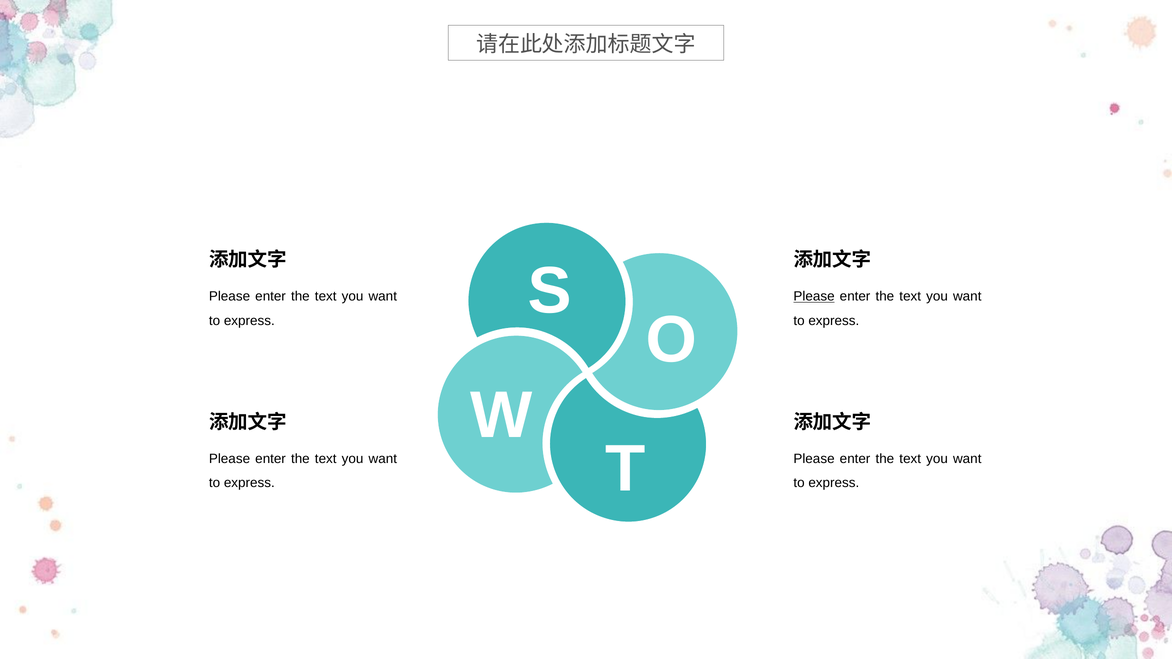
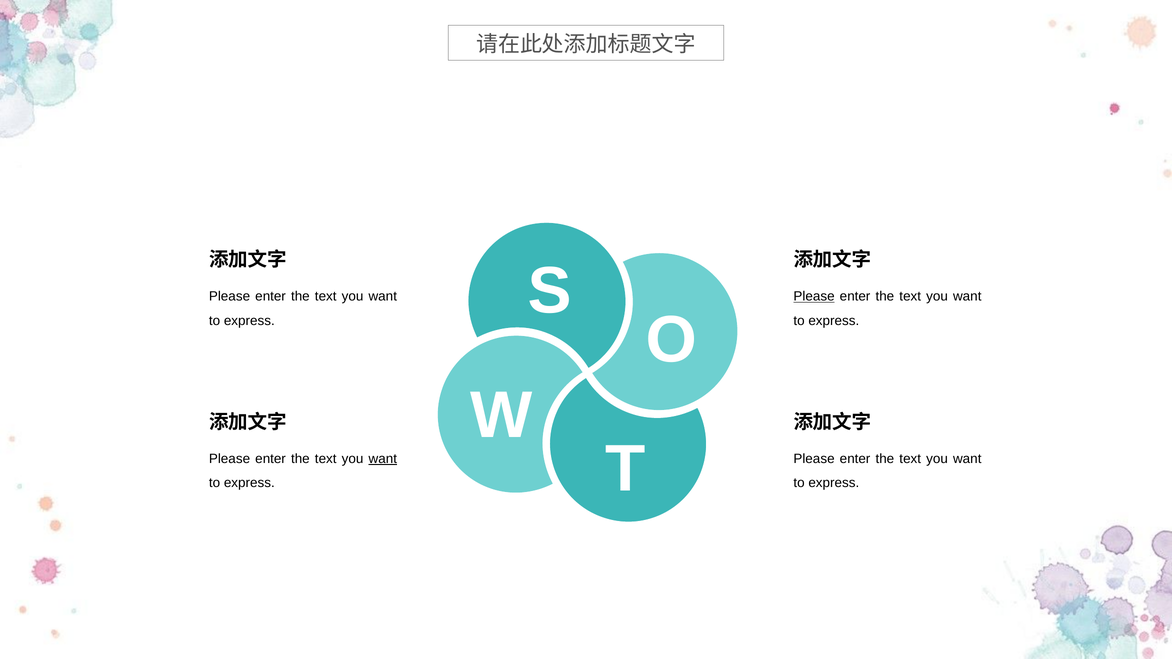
want at (383, 459) underline: none -> present
